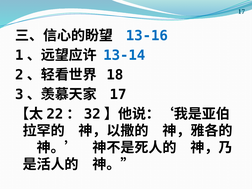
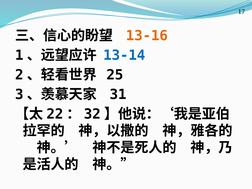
13-16 colour: blue -> orange
18: 18 -> 25
17 at (118, 94): 17 -> 31
